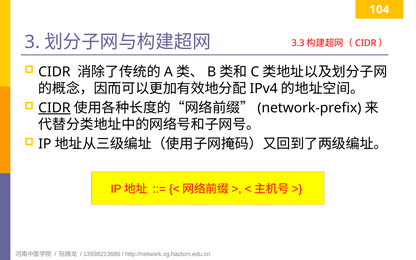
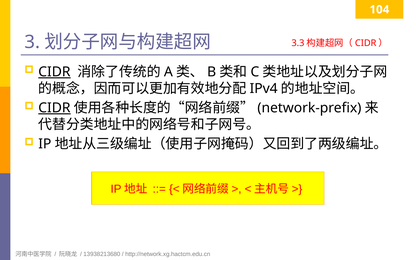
CIDR at (54, 72) underline: none -> present
